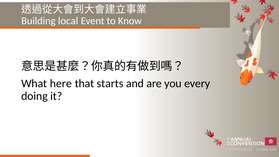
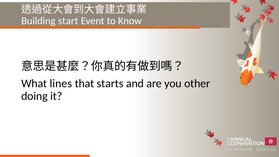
local: local -> start
here: here -> lines
every: every -> other
